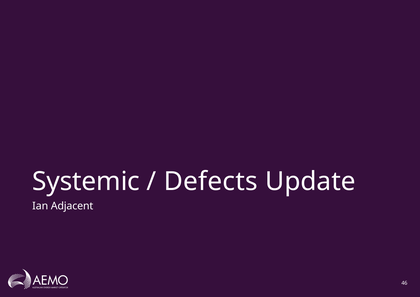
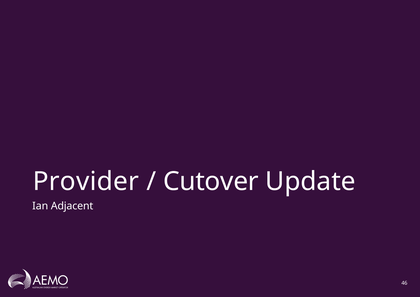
Systemic: Systemic -> Provider
Defects: Defects -> Cutover
